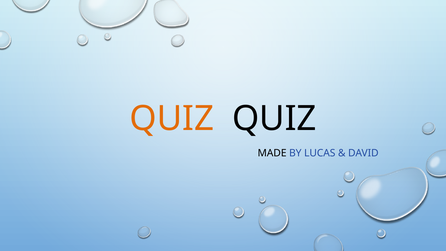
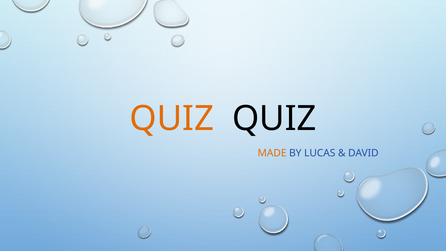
MADE colour: black -> orange
